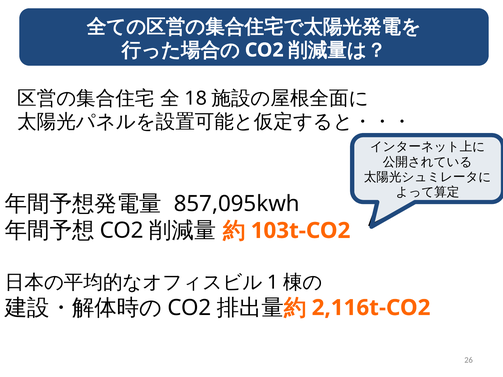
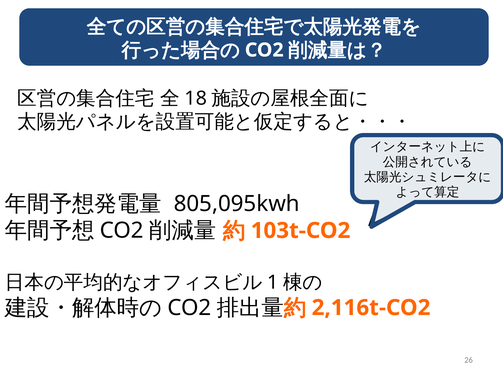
857,095kwh: 857,095kwh -> 805,095kwh
